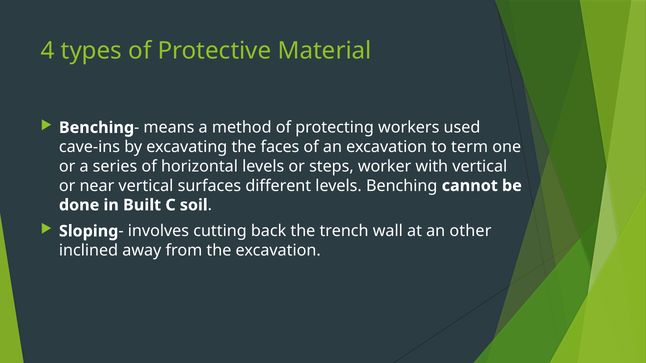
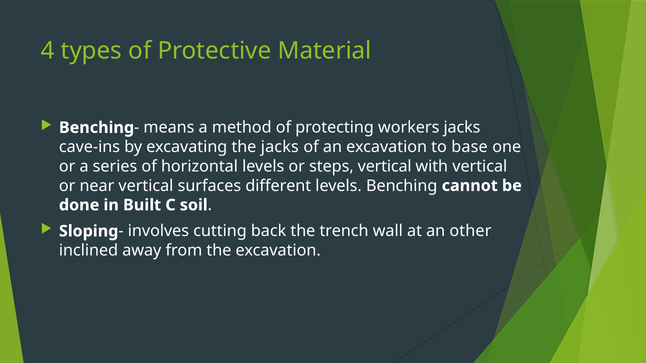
workers used: used -> jacks
the faces: faces -> jacks
term: term -> base
steps worker: worker -> vertical
